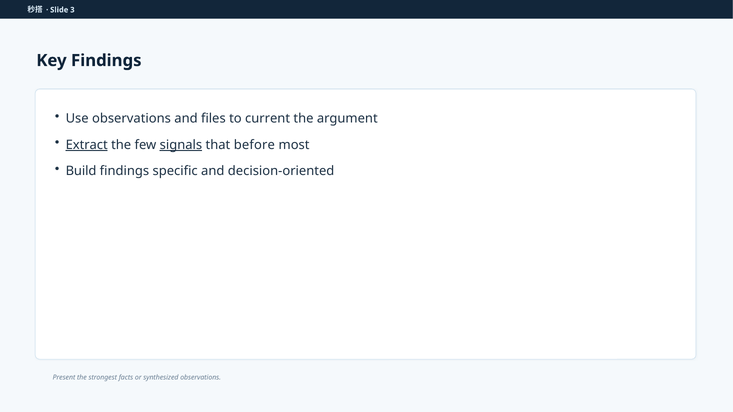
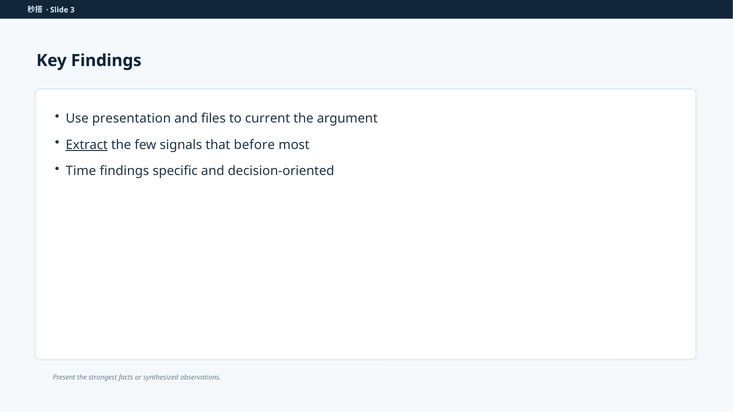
Use observations: observations -> presentation
signals underline: present -> none
Build: Build -> Time
